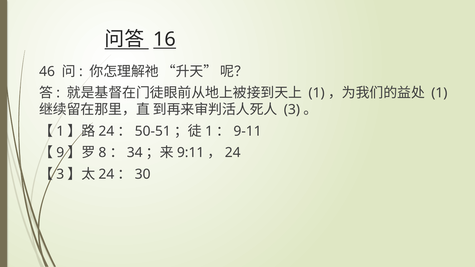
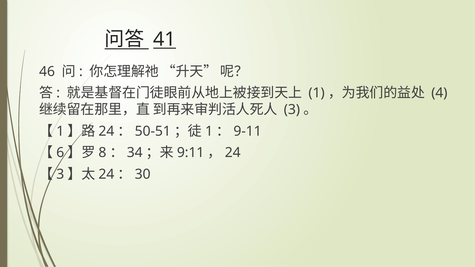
16: 16 -> 41
1 at (439, 93): 1 -> 4
9: 9 -> 6
